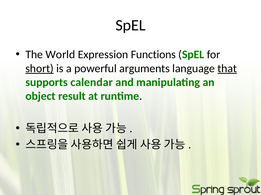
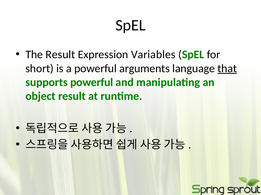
The World: World -> Result
Functions: Functions -> Variables
short underline: present -> none
supports calendar: calendar -> powerful
